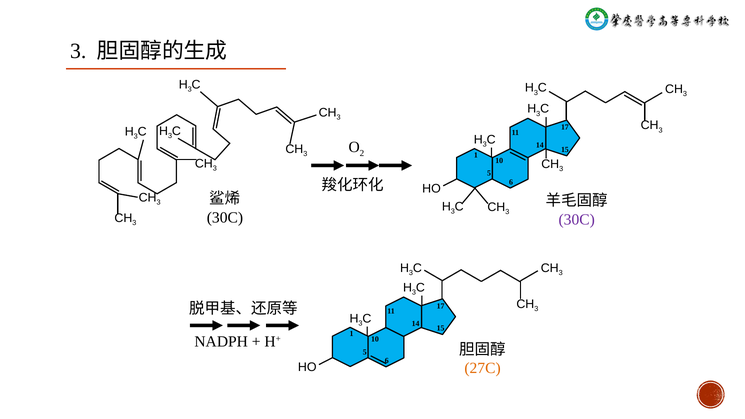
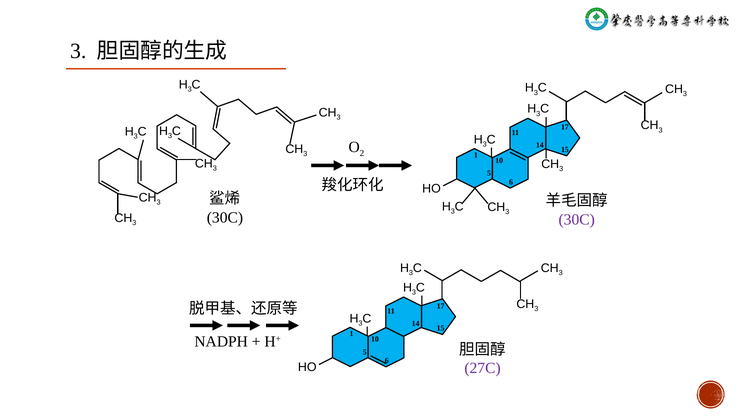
27C colour: orange -> purple
